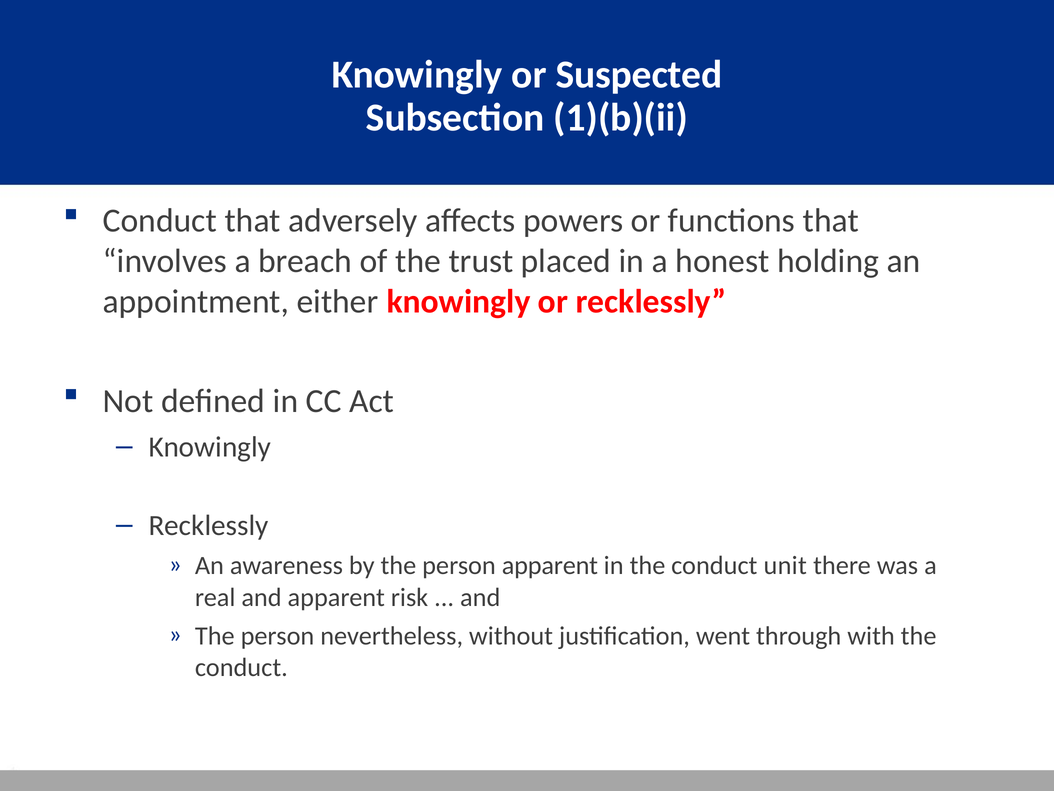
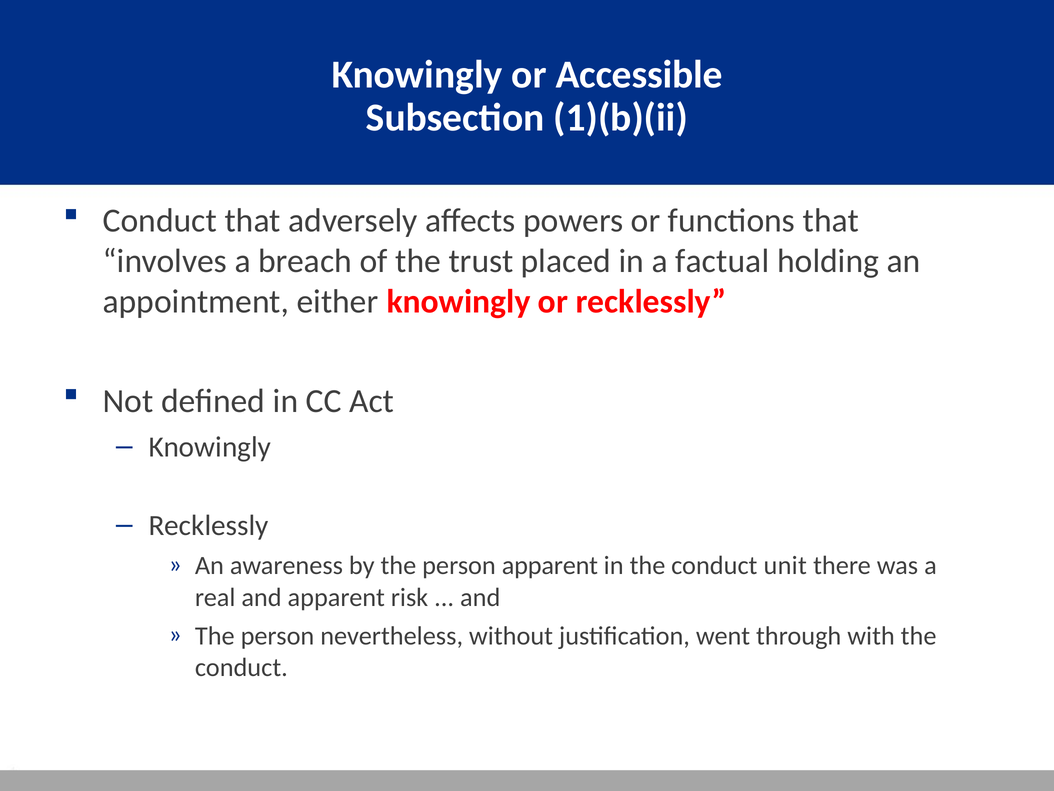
Suspected: Suspected -> Accessible
honest: honest -> factual
